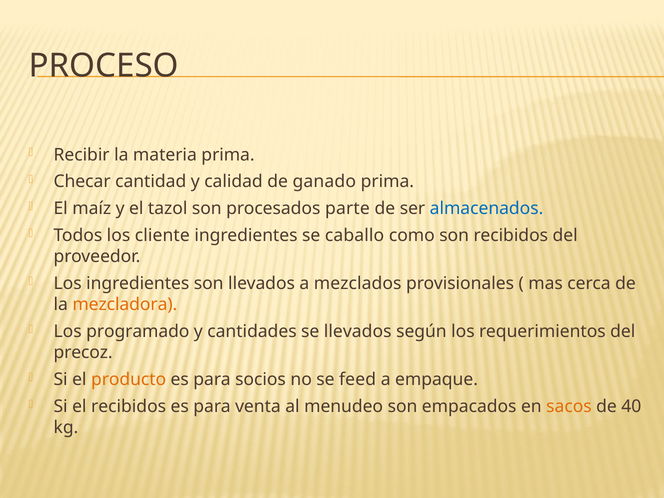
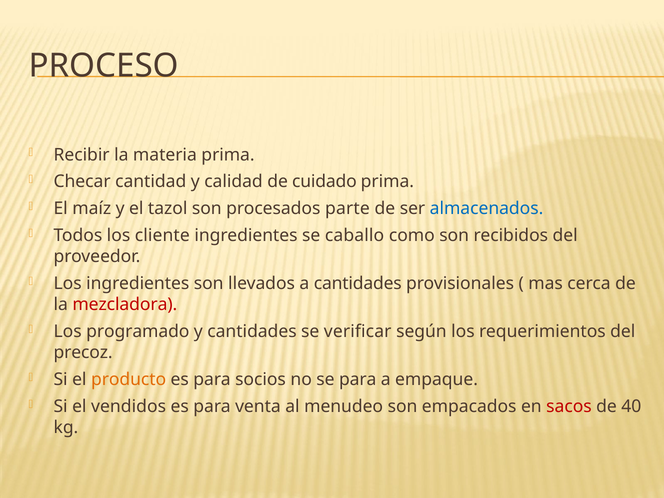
ganado: ganado -> cuidado
a mezclados: mezclados -> cantidades
mezcladora colour: orange -> red
se llevados: llevados -> verificar
se feed: feed -> para
el recibidos: recibidos -> vendidos
sacos colour: orange -> red
